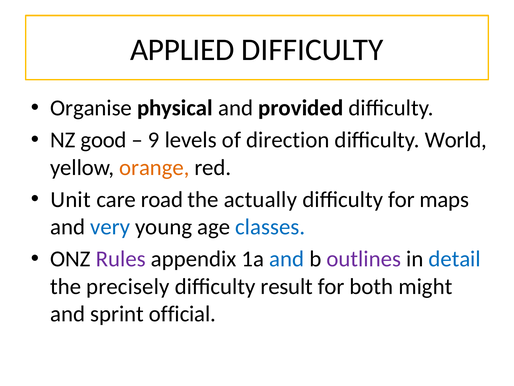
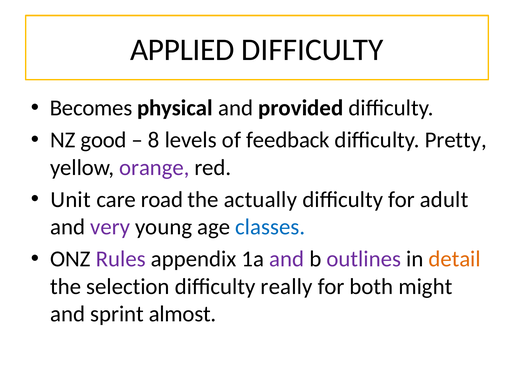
Organise: Organise -> Becomes
9: 9 -> 8
direction: direction -> feedback
World: World -> Pretty
orange colour: orange -> purple
maps: maps -> adult
very colour: blue -> purple
and at (287, 259) colour: blue -> purple
detail colour: blue -> orange
precisely: precisely -> selection
result: result -> really
official: official -> almost
